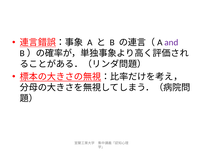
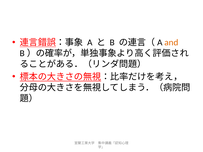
and colour: purple -> orange
